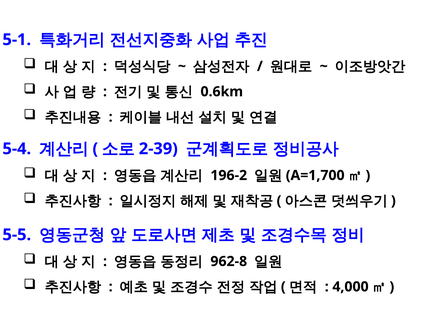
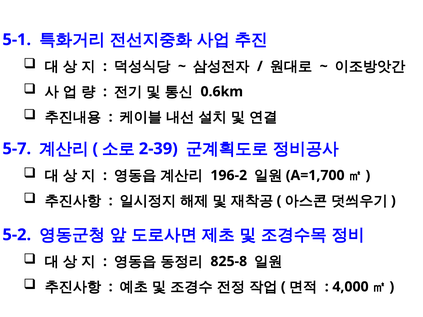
5-4: 5-4 -> 5-7
5-5: 5-5 -> 5-2
962-8: 962-8 -> 825-8
